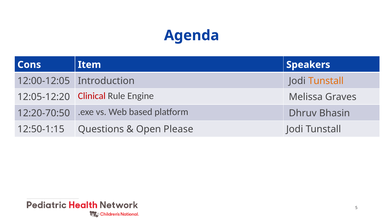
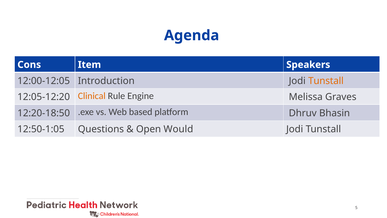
Clinical colour: red -> orange
12:20-70:50: 12:20-70:50 -> 12:20-18:50
12:50-1:15: 12:50-1:15 -> 12:50-1:05
Please: Please -> Would
